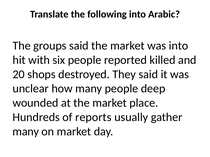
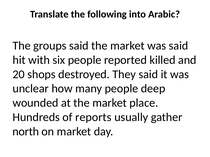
was into: into -> said
many at (26, 132): many -> north
